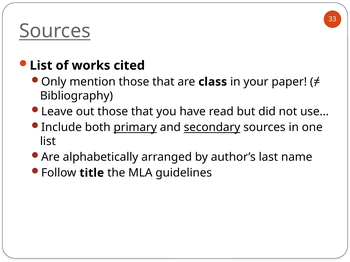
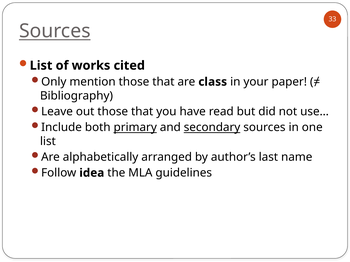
title: title -> idea
